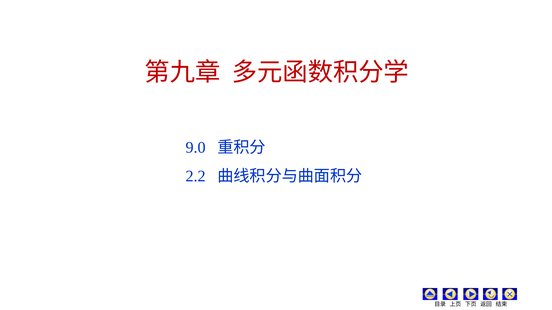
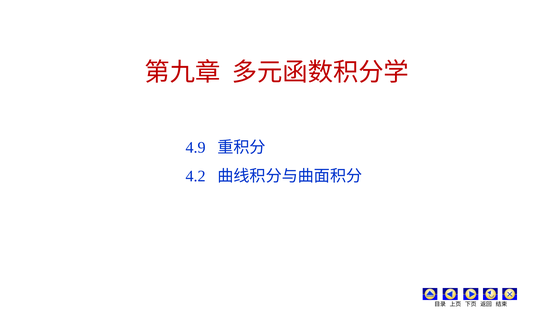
9.0: 9.0 -> 4.9
2.2: 2.2 -> 4.2
